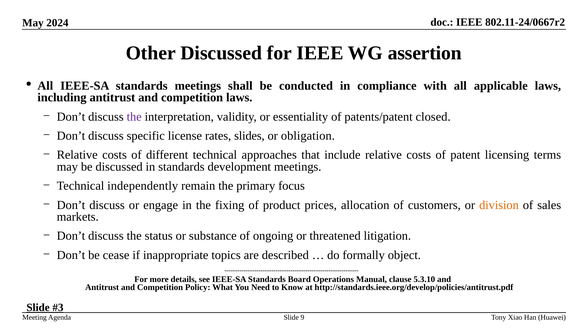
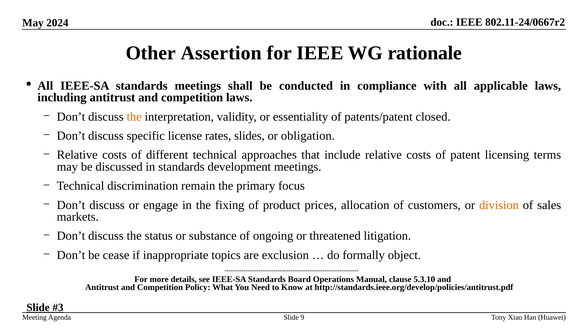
Other Discussed: Discussed -> Assertion
assertion: assertion -> rationale
the at (134, 117) colour: purple -> orange
independently: independently -> discrimination
described: described -> exclusion
